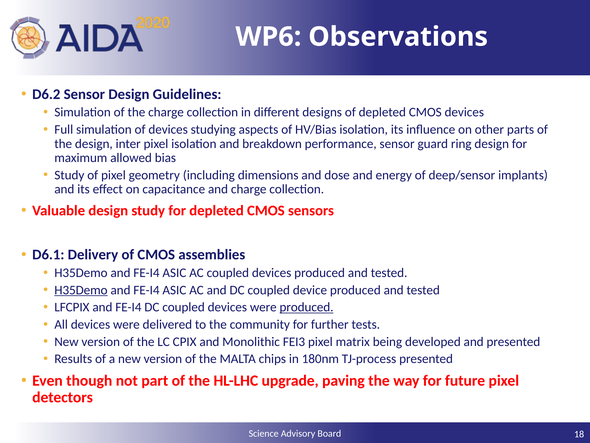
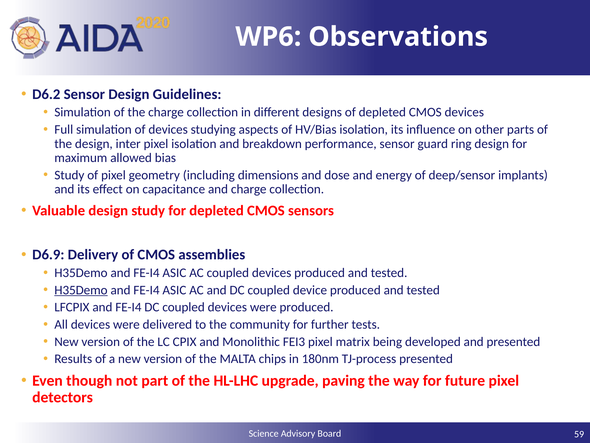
D6.1: D6.1 -> D6.9
produced at (307, 307) underline: present -> none
18: 18 -> 59
